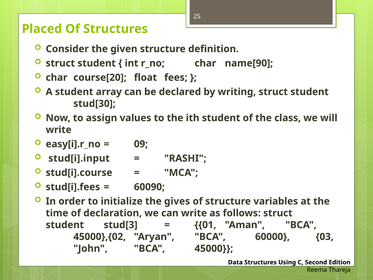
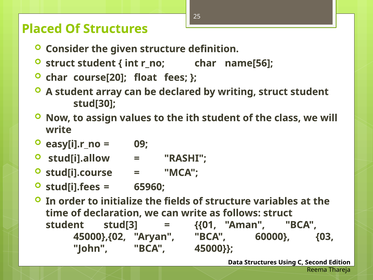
name[90: name[90 -> name[56
stud[i].input: stud[i].input -> stud[i].allow
60090: 60090 -> 65960
gives: gives -> fields
